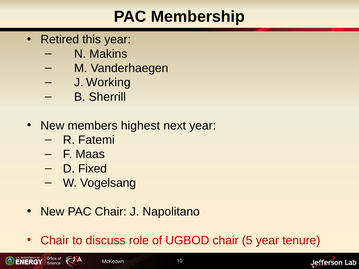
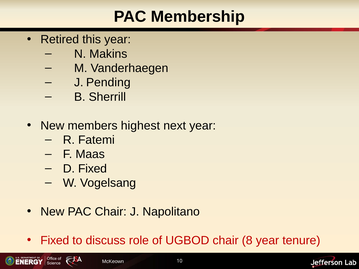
Working: Working -> Pending
Chair at (55, 241): Chair -> Fixed
5: 5 -> 8
